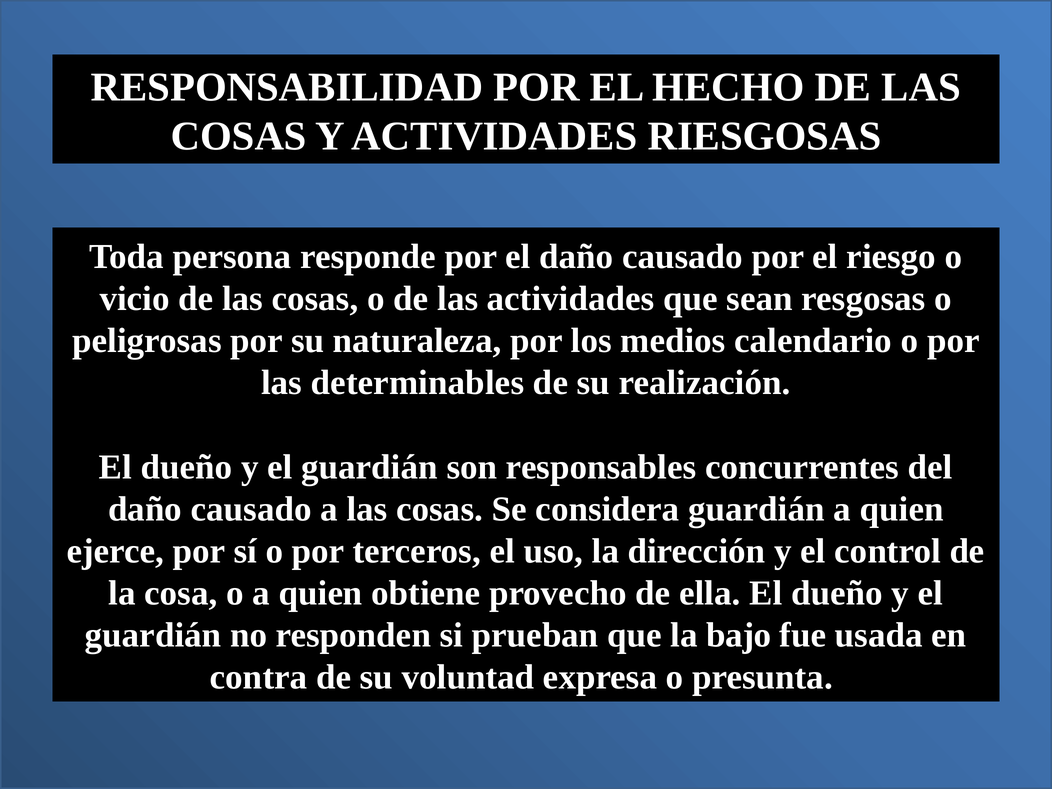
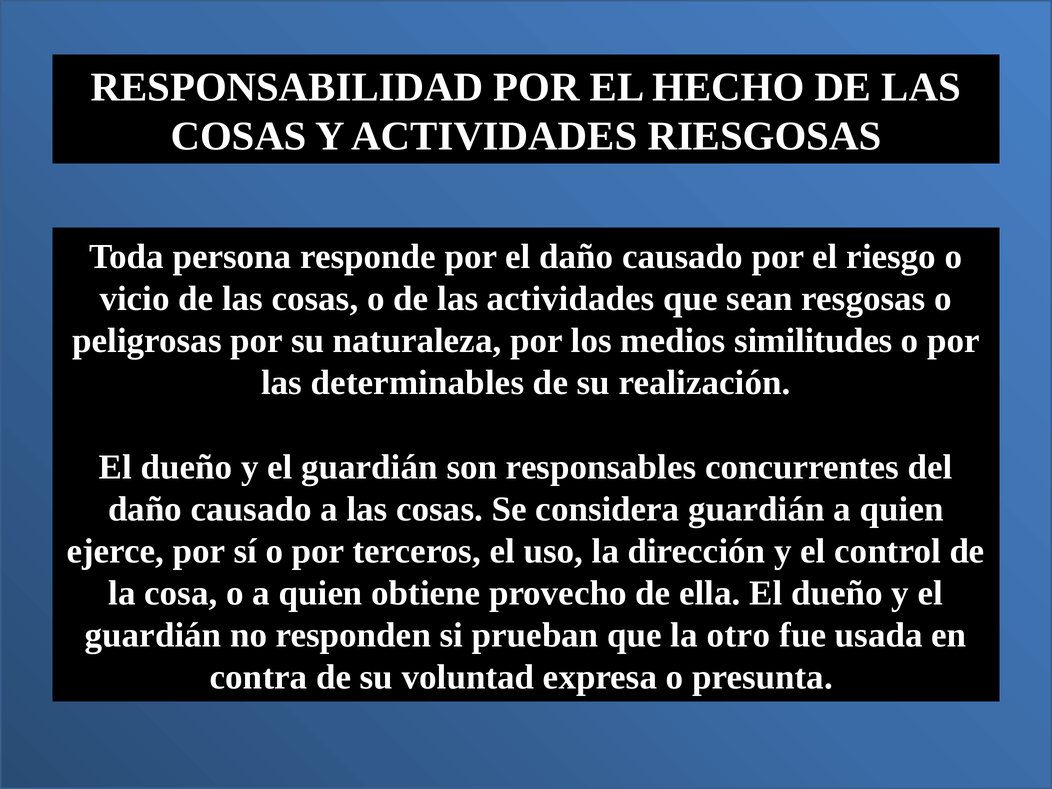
calendario: calendario -> similitudes
bajo: bajo -> otro
